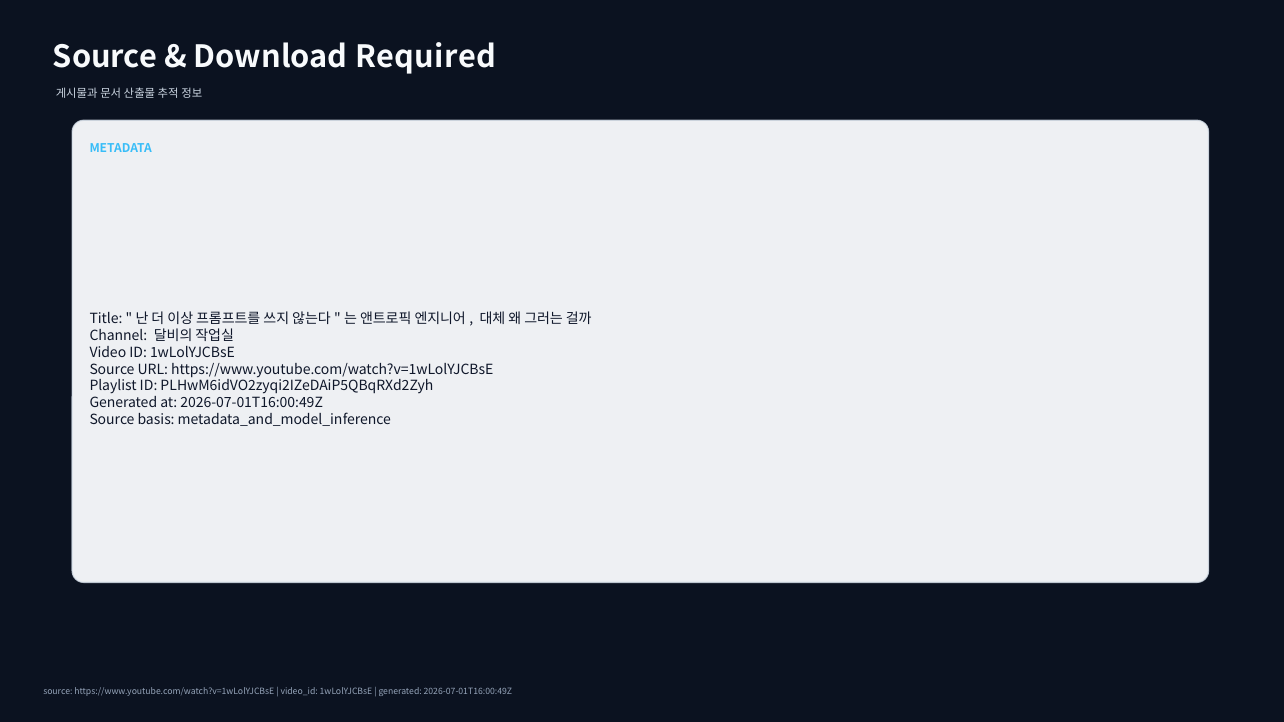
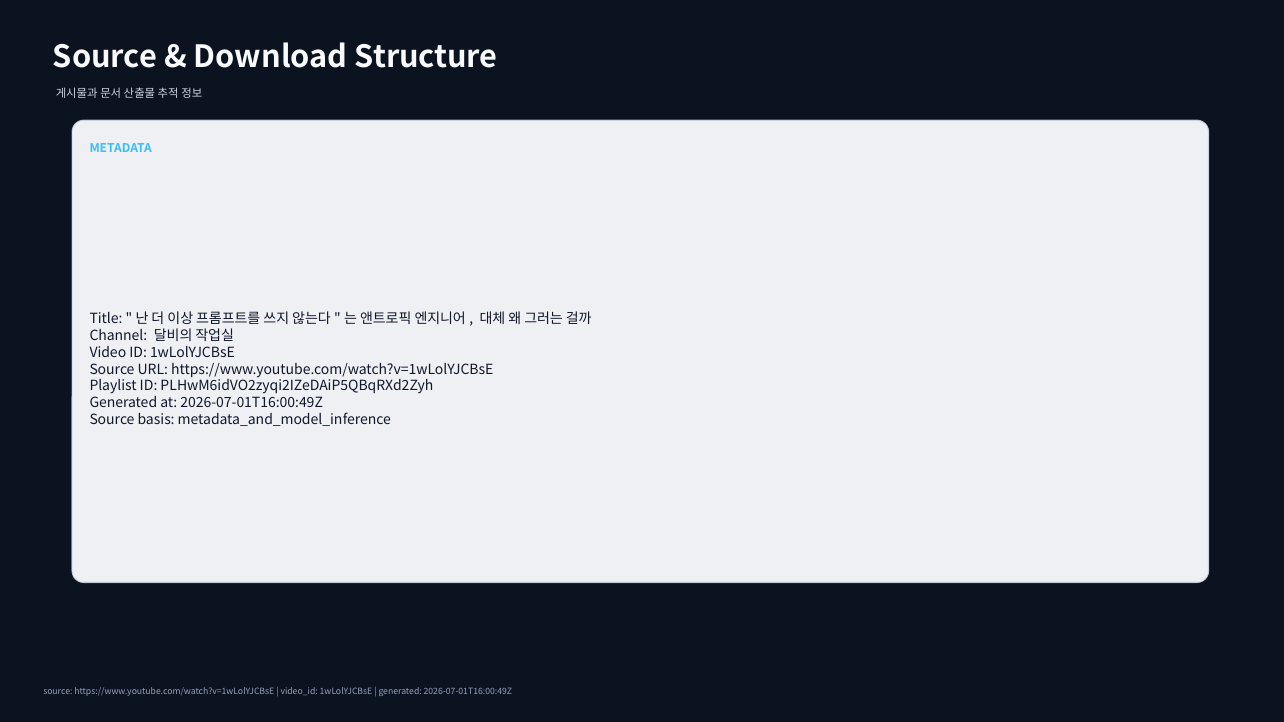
Required: Required -> Structure
